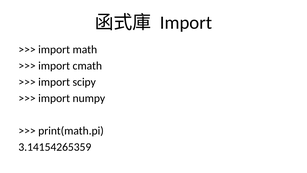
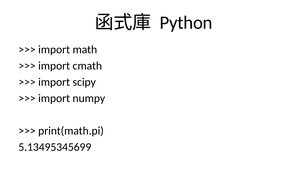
Import at (186, 23): Import -> Python
3.14154265359: 3.14154265359 -> 5.13495345699
